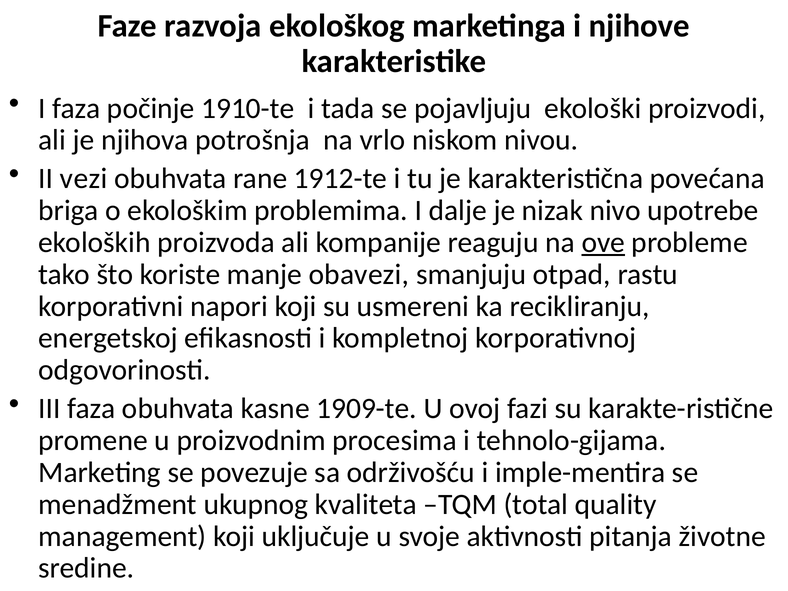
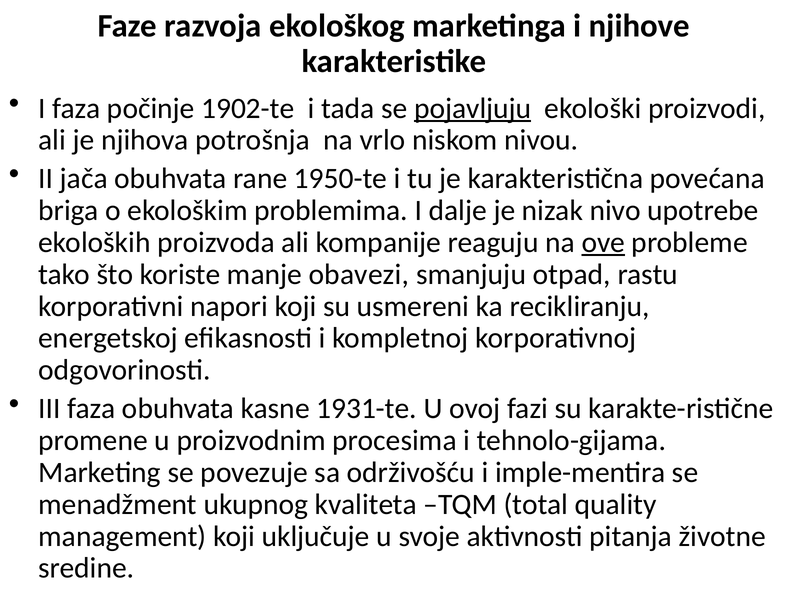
1910-te: 1910-te -> 1902-te
pojavljuju underline: none -> present
vezi: vezi -> jača
1912-te: 1912-te -> 1950-te
1909-te: 1909-te -> 1931-te
